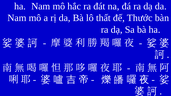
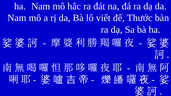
thất: thất -> viết
